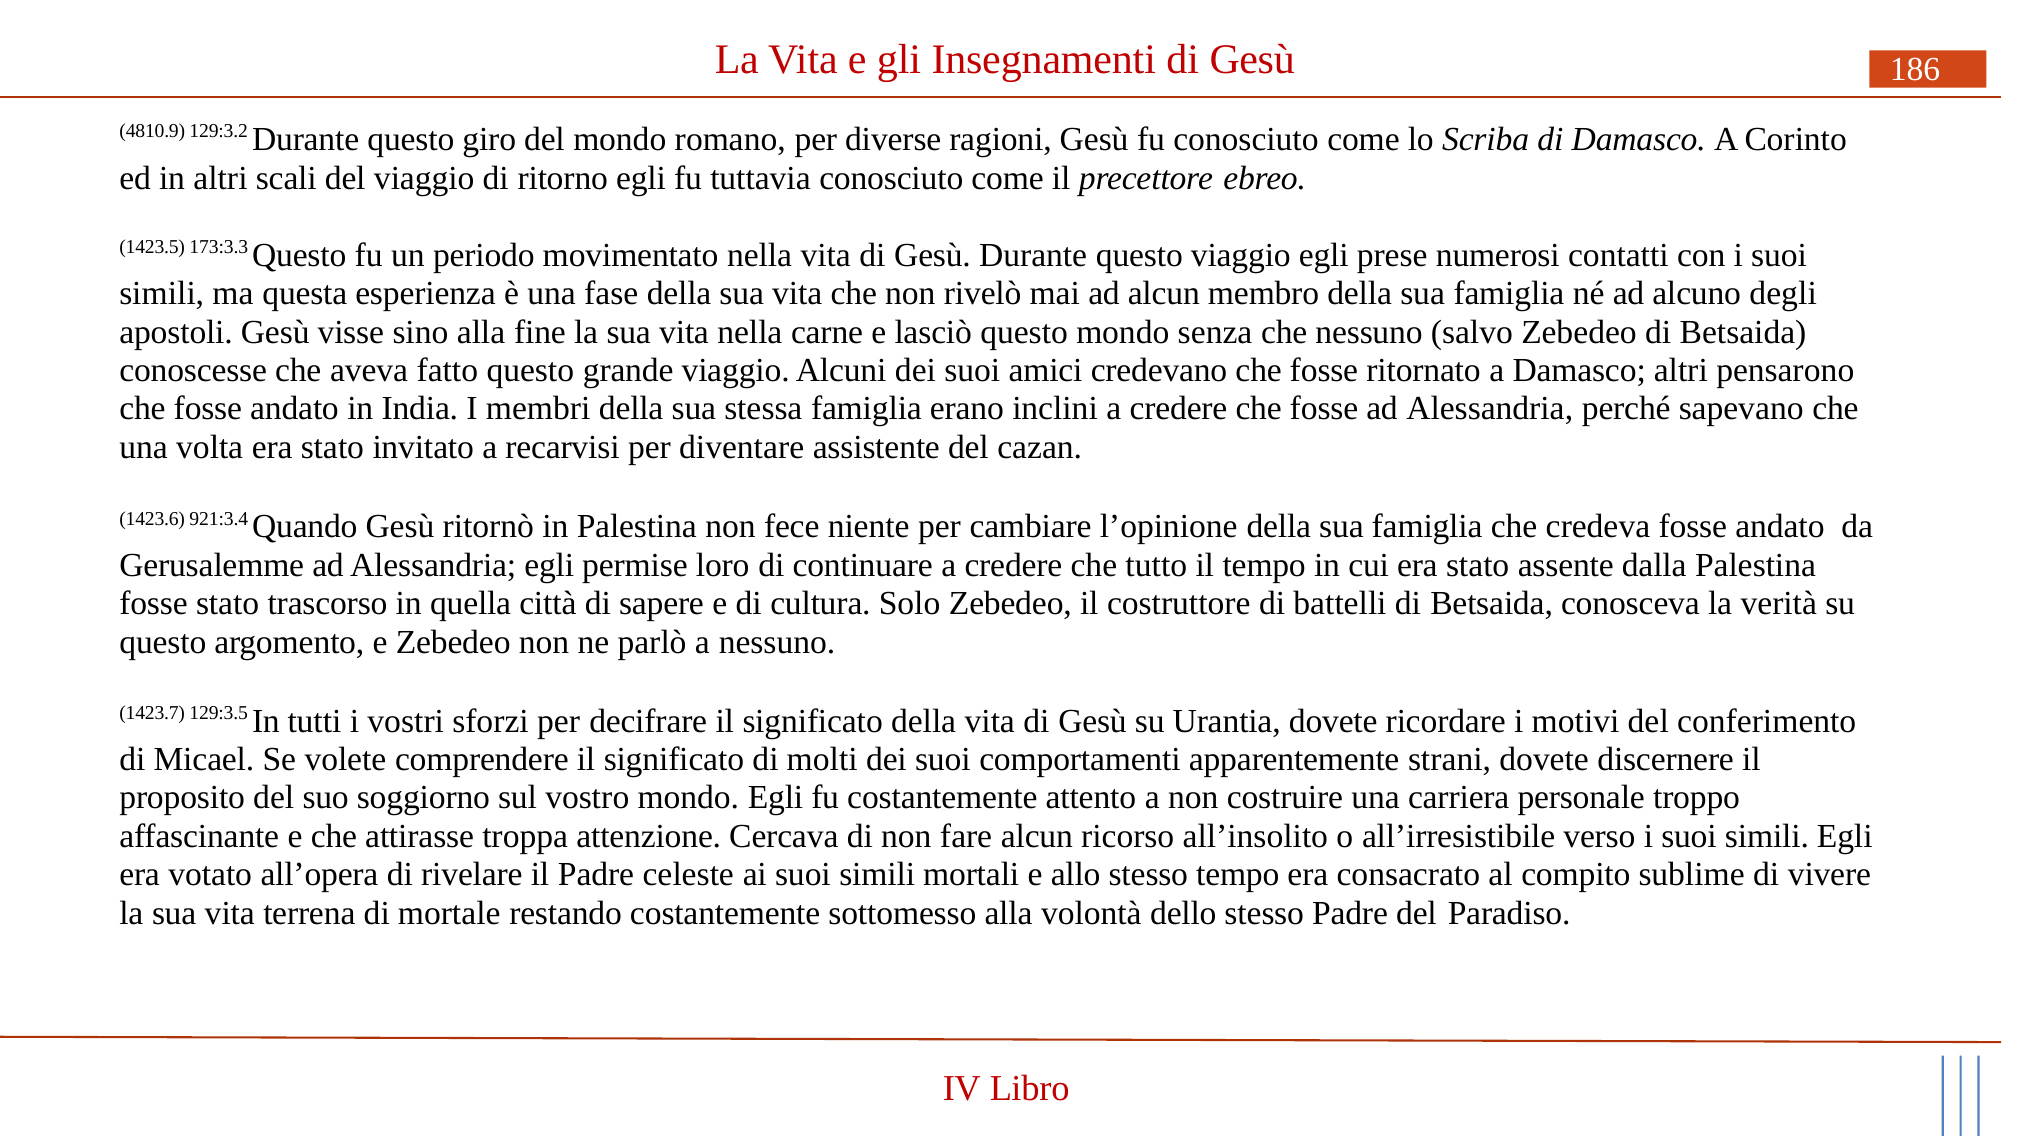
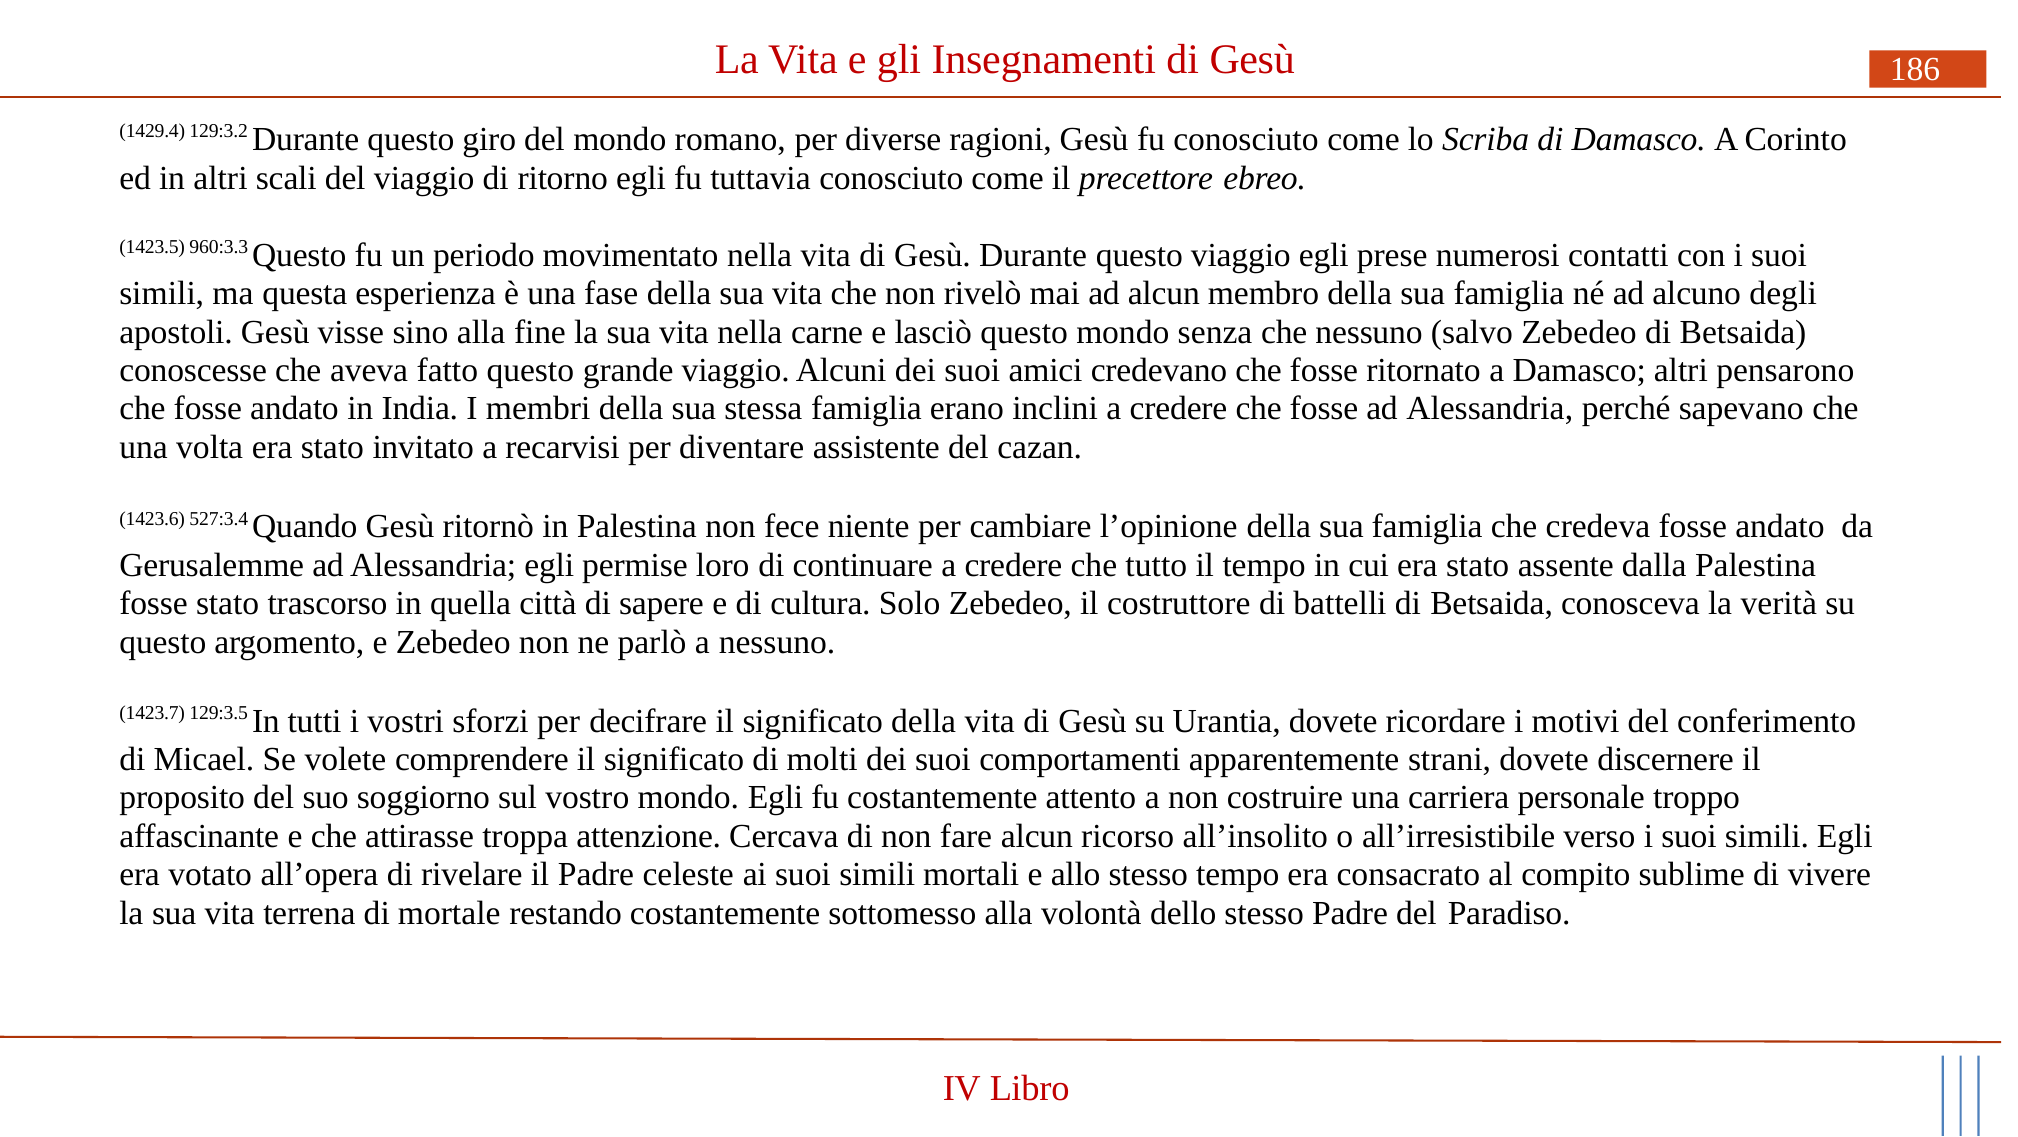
4810.9: 4810.9 -> 1429.4
173:3.3: 173:3.3 -> 960:3.3
921:3.4: 921:3.4 -> 527:3.4
